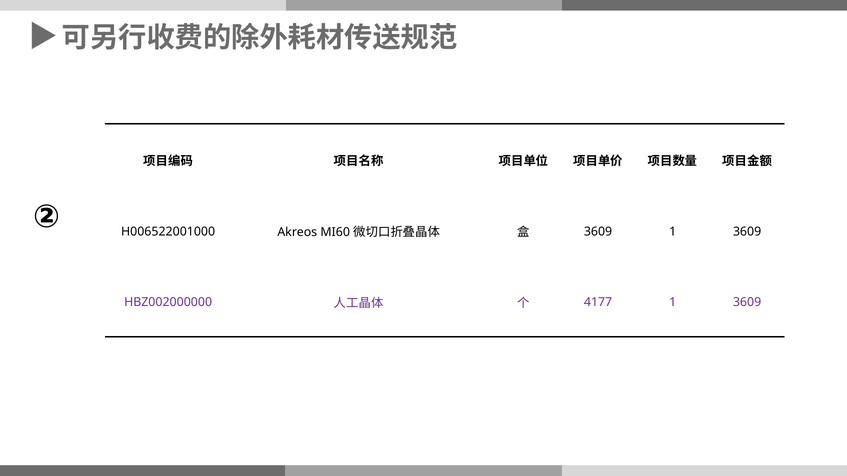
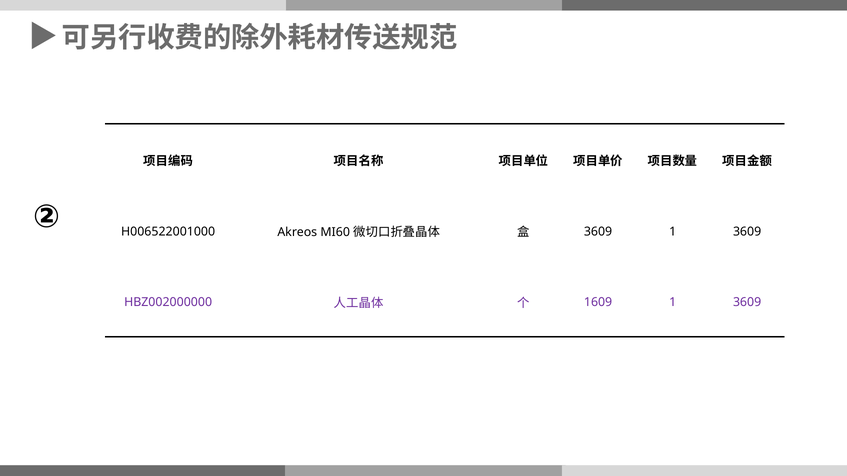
4177: 4177 -> 1609
